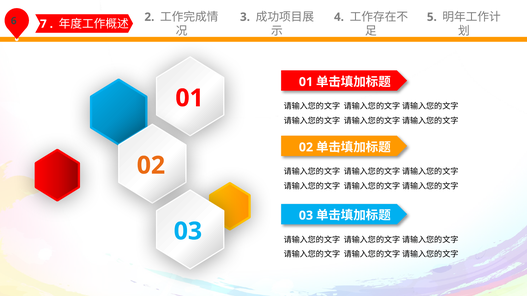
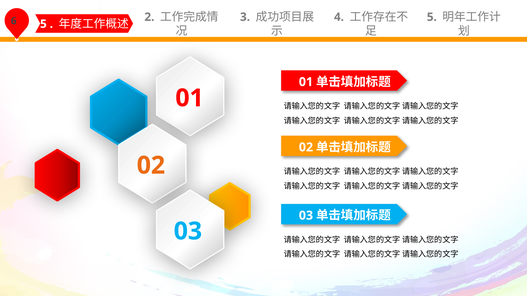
7 at (43, 24): 7 -> 5
